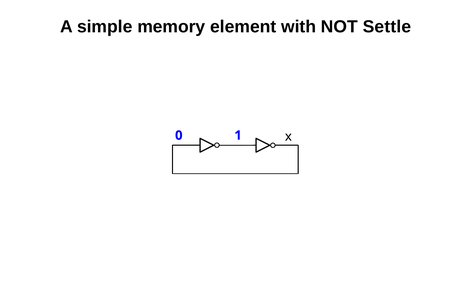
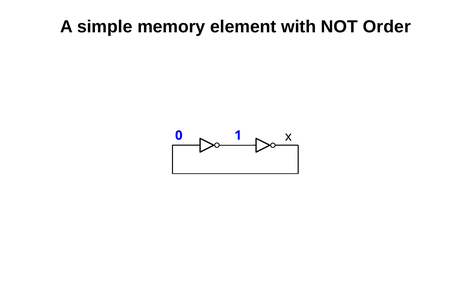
Settle: Settle -> Order
